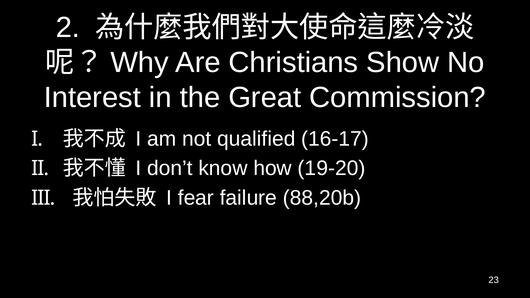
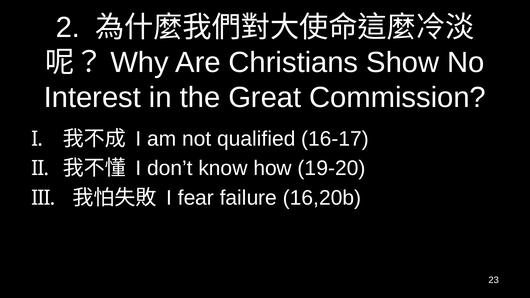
88,20b: 88,20b -> 16,20b
